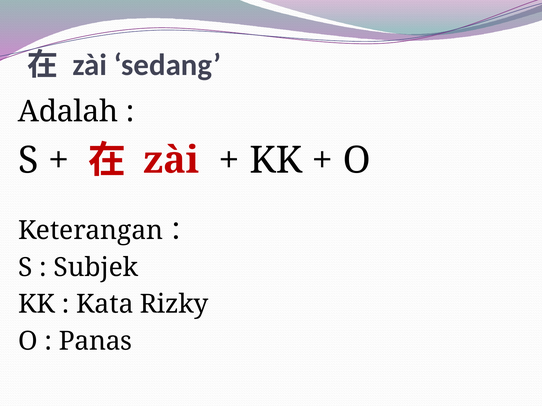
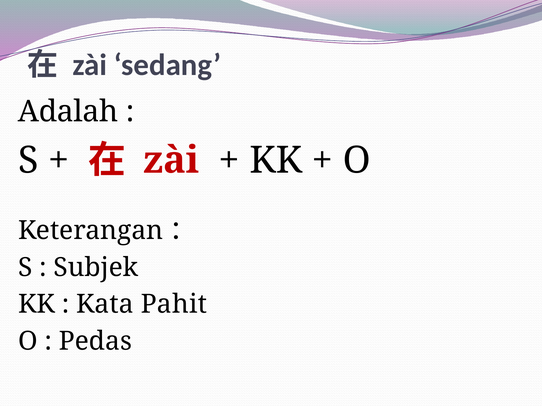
Rizky: Rizky -> Pahit
Panas: Panas -> Pedas
